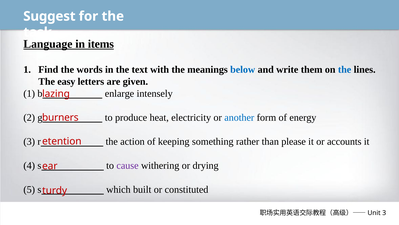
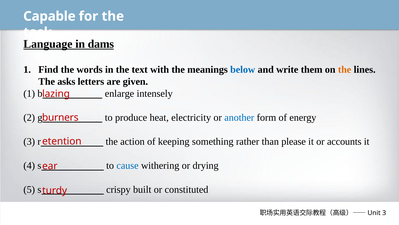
Suggest: Suggest -> Capable
items: items -> dams
the at (345, 70) colour: blue -> orange
easy: easy -> asks
cause colour: purple -> blue
which: which -> crispy
